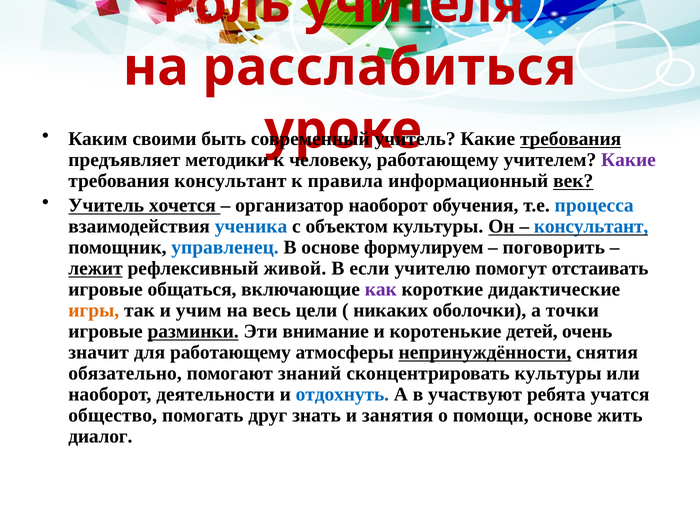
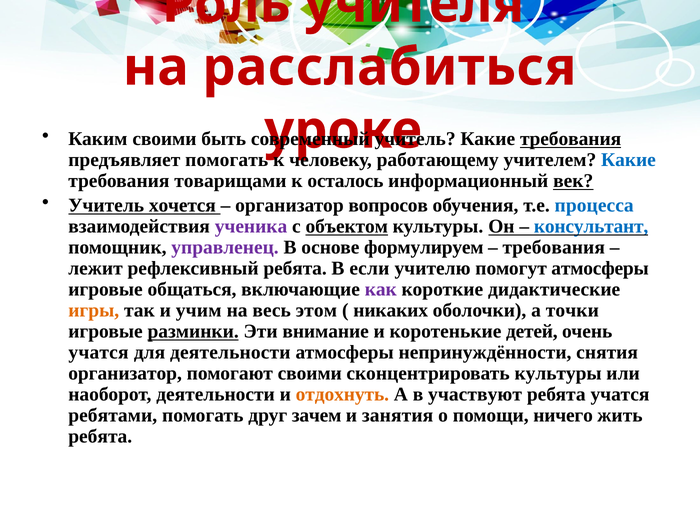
предъявляет методики: методики -> помогать
Какие at (628, 160) colour: purple -> blue
требования консультант: консультант -> товарищами
правила: правила -> осталось
организатор наоборот: наоборот -> вопросов
ученика colour: blue -> purple
объектом underline: none -> present
управленец colour: blue -> purple
поговорить at (554, 248): поговорить -> требования
лежит underline: present -> none
рефлексивный живой: живой -> ребята
помогут отстаивать: отстаивать -> атмосферы
цели: цели -> этом
значит at (99, 353): значит -> учатся
для работающему: работающему -> деятельности
непринуждённости underline: present -> none
обязательно at (125, 374): обязательно -> организатор
помогают знаний: знаний -> своими
отдохнуть colour: blue -> orange
общество: общество -> ребятами
знать: знать -> зачем
помощи основе: основе -> ничего
диалог at (100, 437): диалог -> ребята
